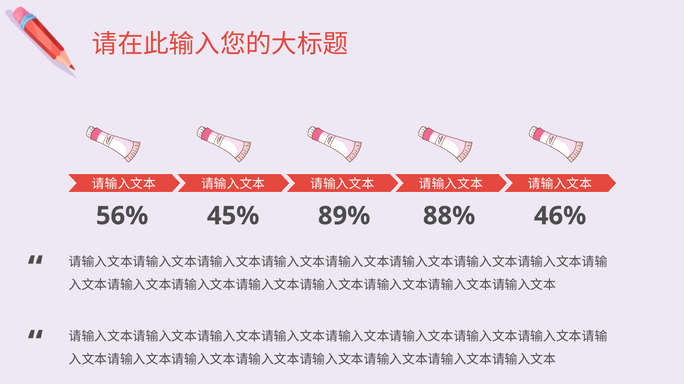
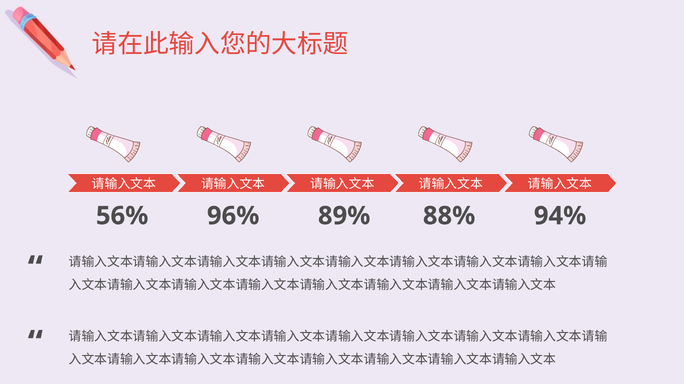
45%: 45% -> 96%
46%: 46% -> 94%
